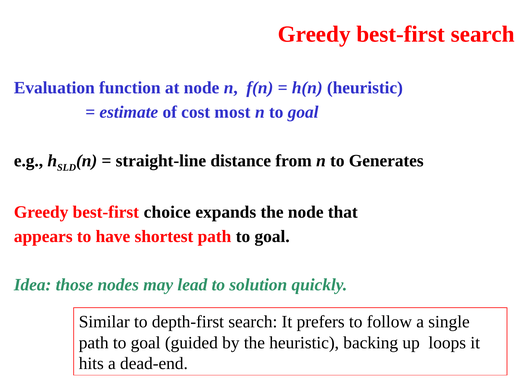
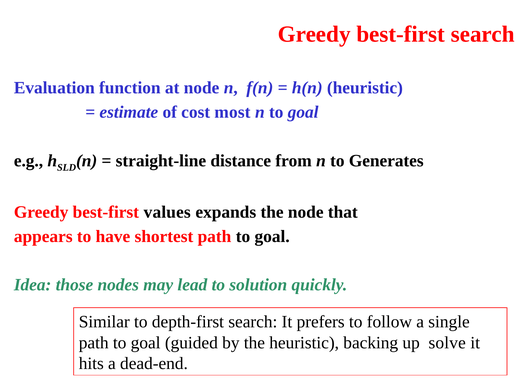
choice: choice -> values
loops: loops -> solve
